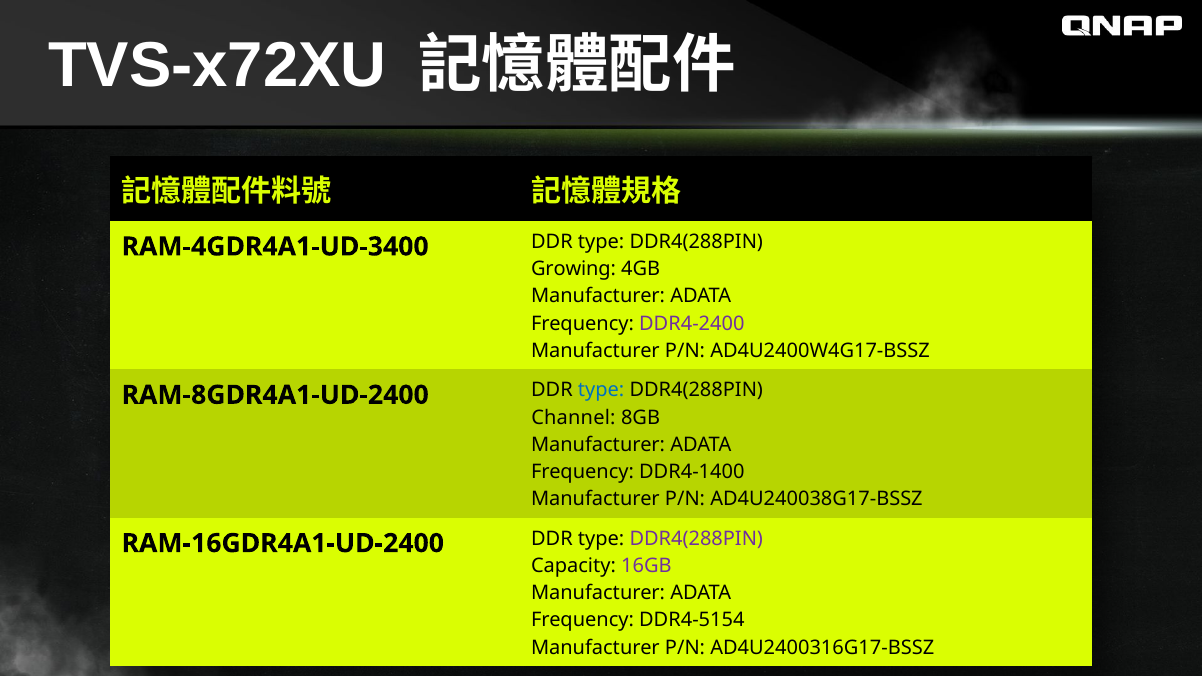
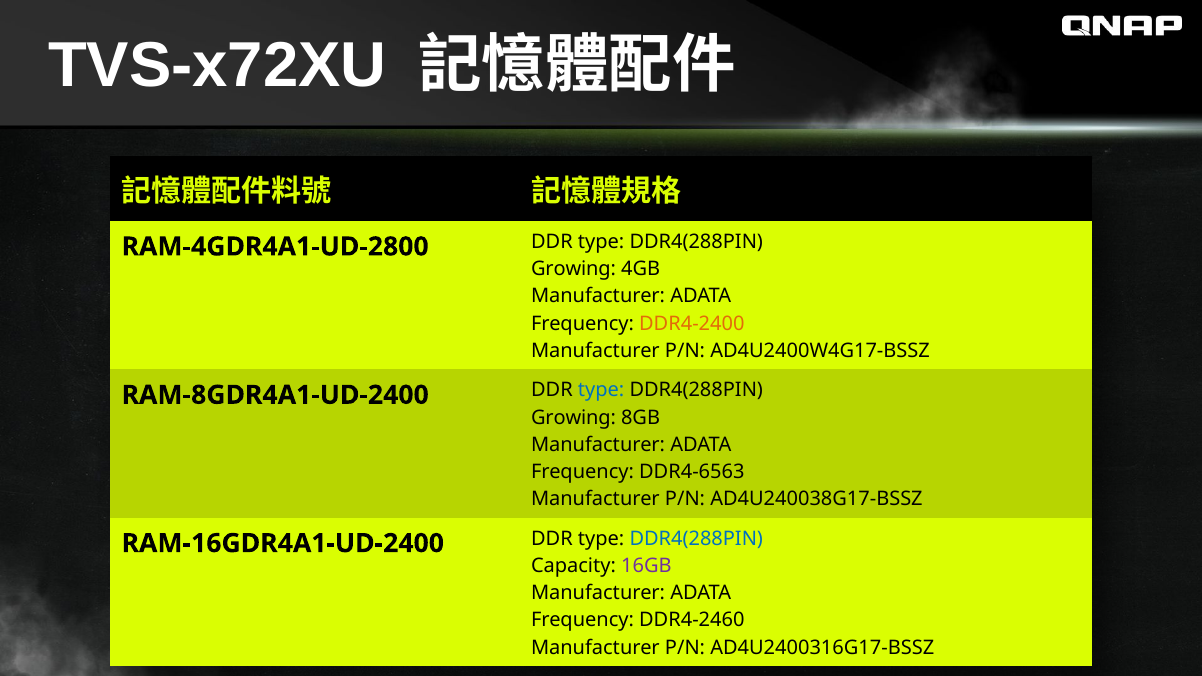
RAM-4GDR4A1-UD-3400: RAM-4GDR4A1-UD-3400 -> RAM-4GDR4A1-UD-2800
DDR4-2400 colour: purple -> orange
Channel at (573, 418): Channel -> Growing
DDR4-1400: DDR4-1400 -> DDR4-6563
DDR4(288PIN at (696, 539) colour: purple -> blue
DDR4-5154: DDR4-5154 -> DDR4-2460
